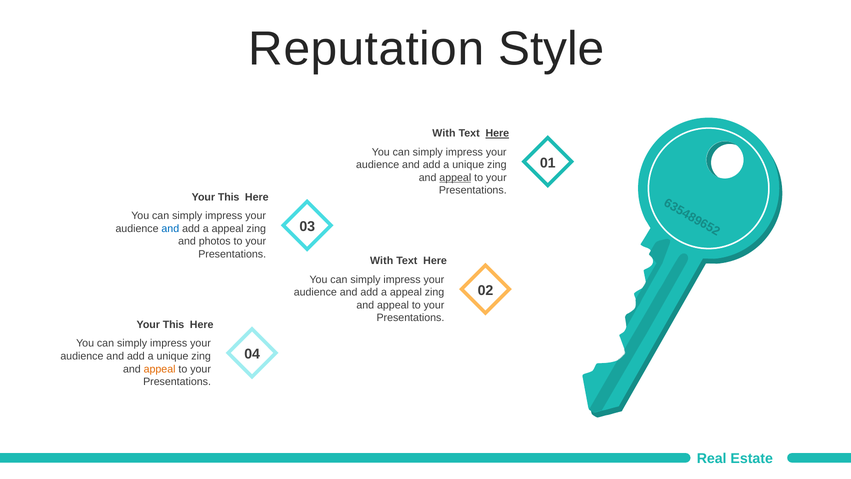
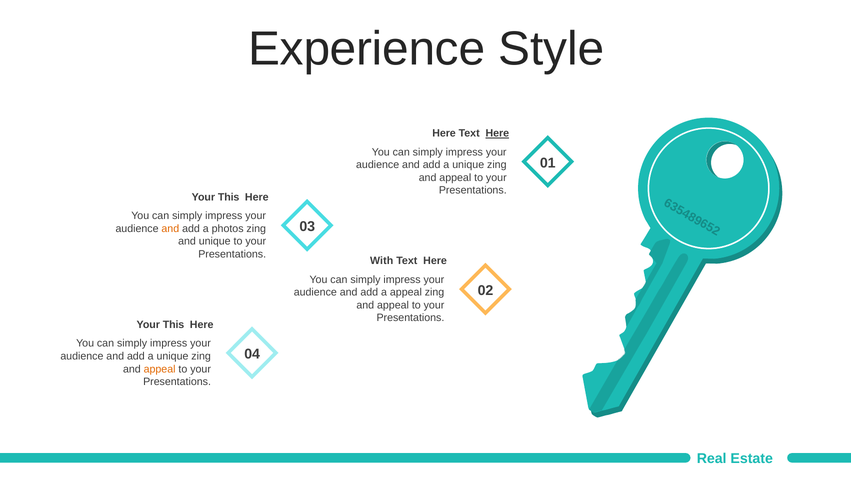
Reputation: Reputation -> Experience
With at (444, 133): With -> Here
appeal at (455, 178) underline: present -> none
and at (170, 229) colour: blue -> orange
appeal at (228, 229): appeal -> photos
and photos: photos -> unique
